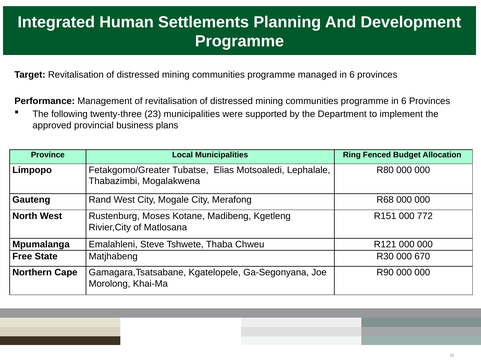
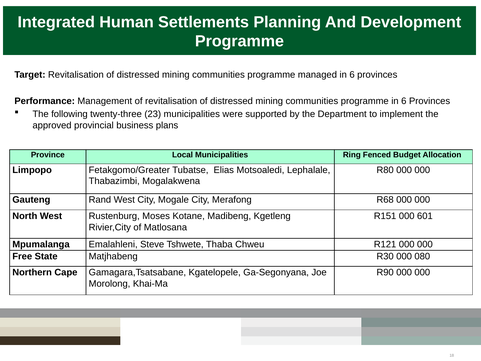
772: 772 -> 601
670: 670 -> 080
